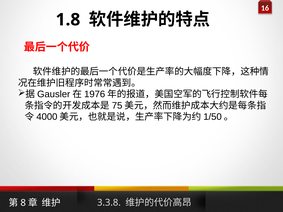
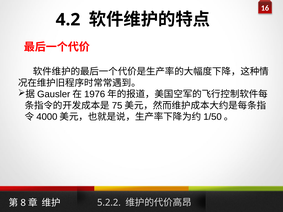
1.8: 1.8 -> 4.2
3.3.8: 3.3.8 -> 5.2.2
